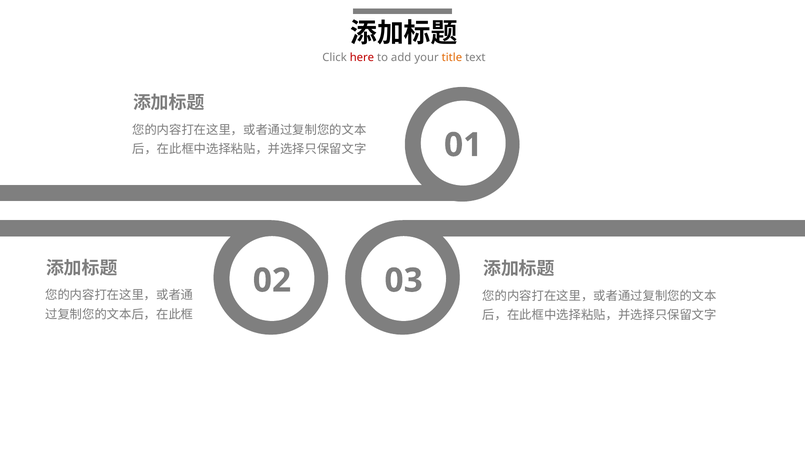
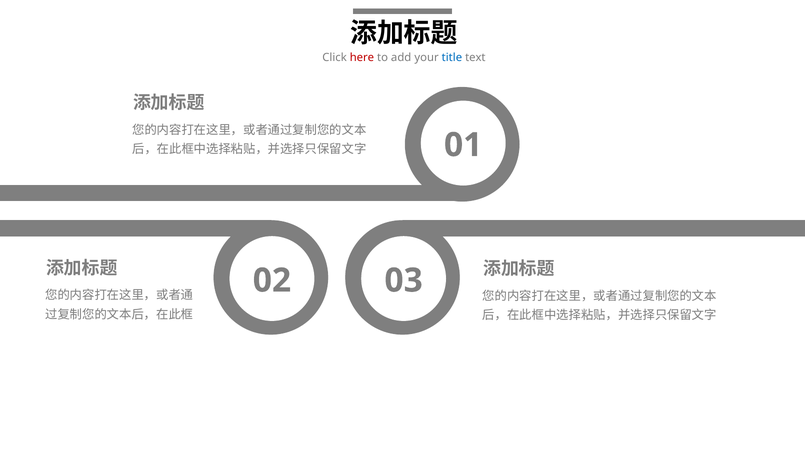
title colour: orange -> blue
